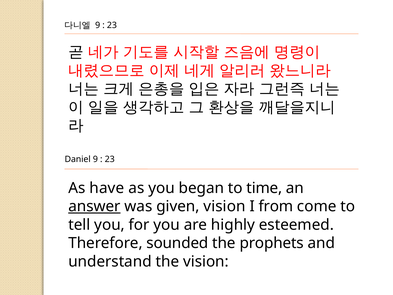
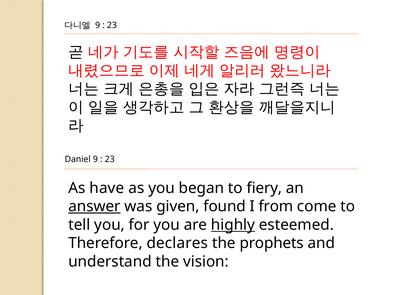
time: time -> fiery
given vision: vision -> found
highly underline: none -> present
sounded: sounded -> declares
